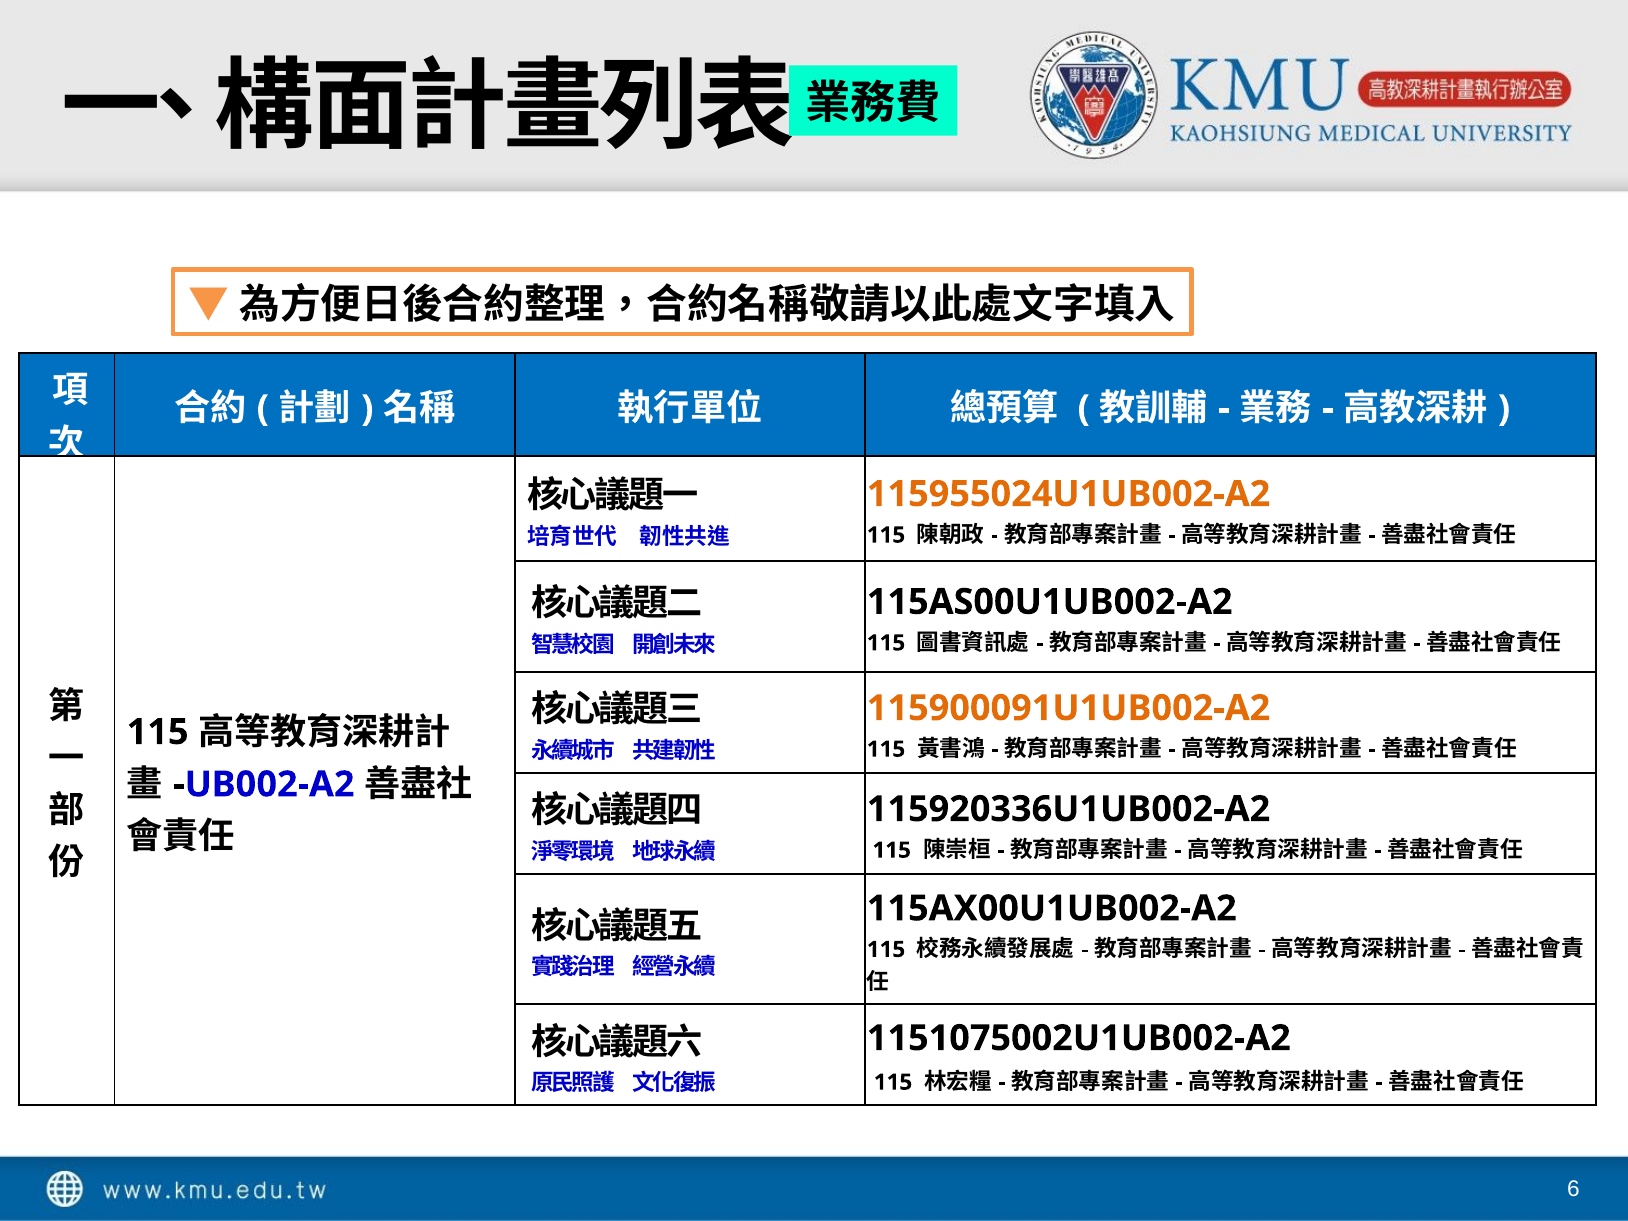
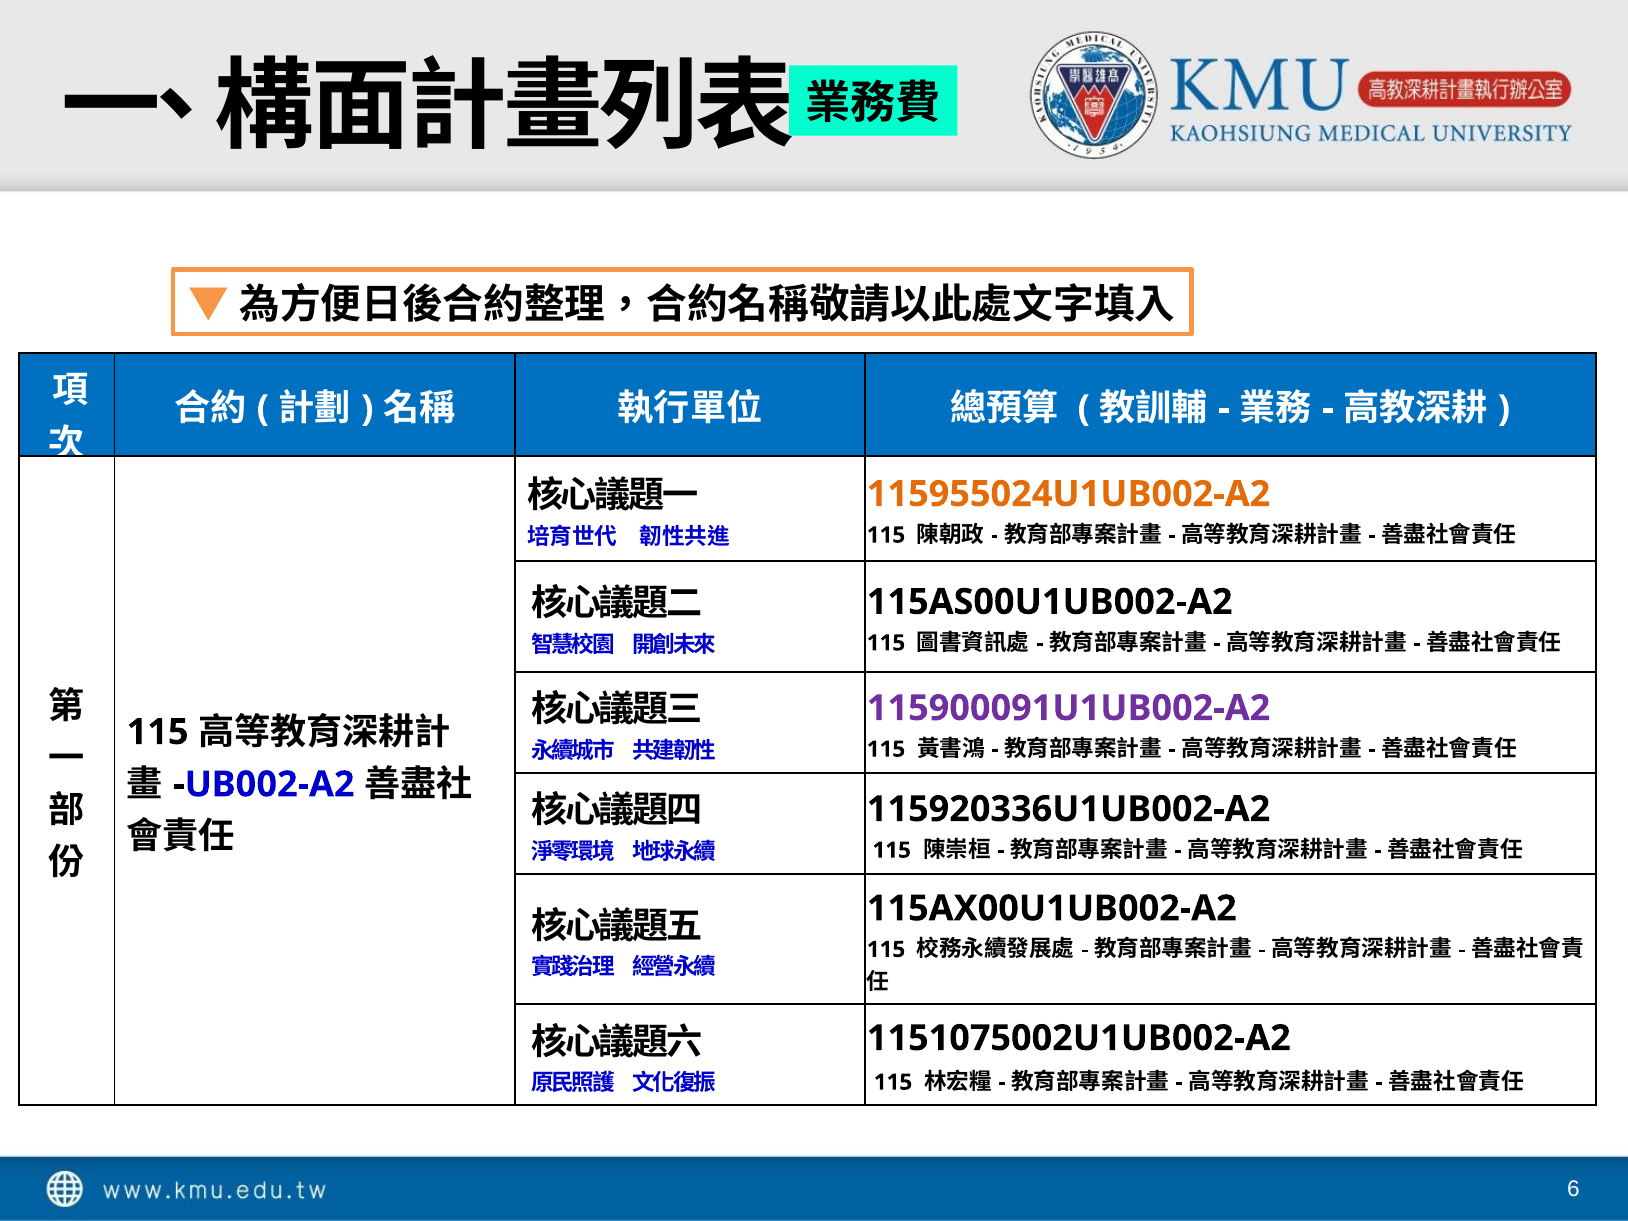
115900091U1UB002-A2 colour: orange -> purple
